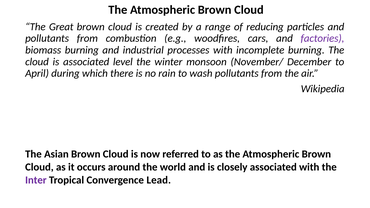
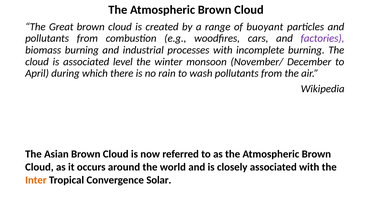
reducing: reducing -> buoyant
Inter colour: purple -> orange
Lead: Lead -> Solar
